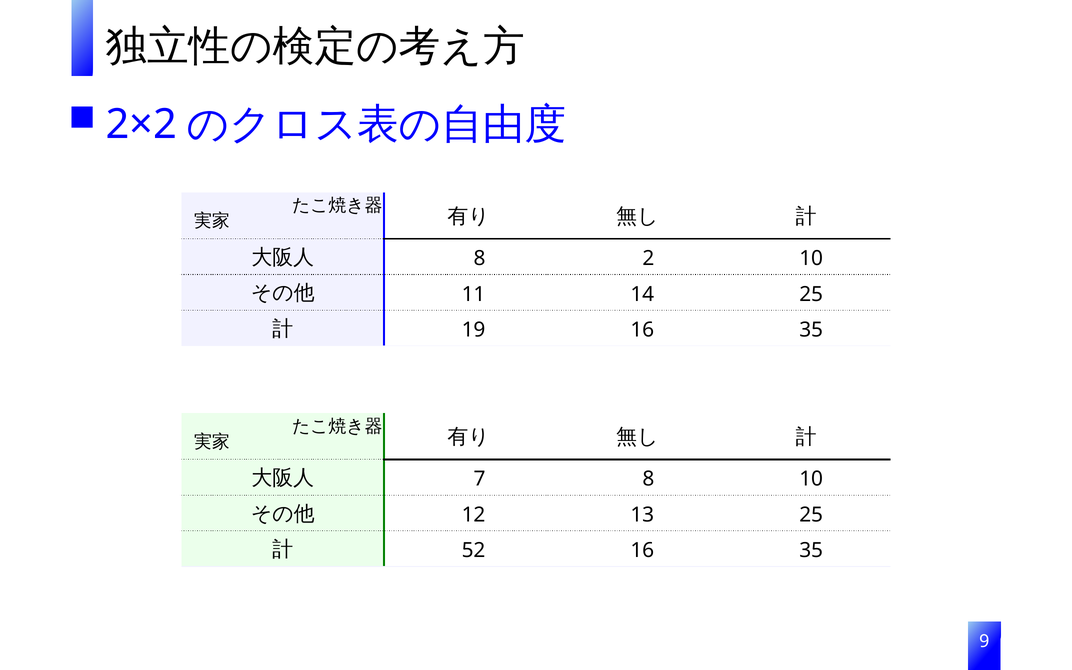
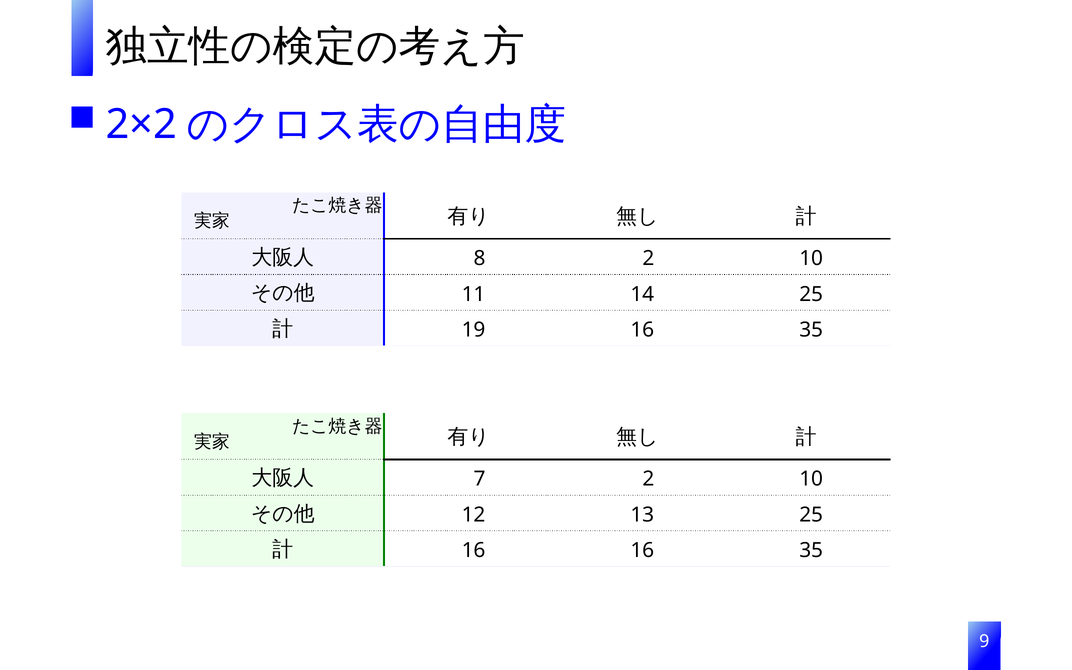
7 8: 8 -> 2
52 at (474, 551): 52 -> 16
